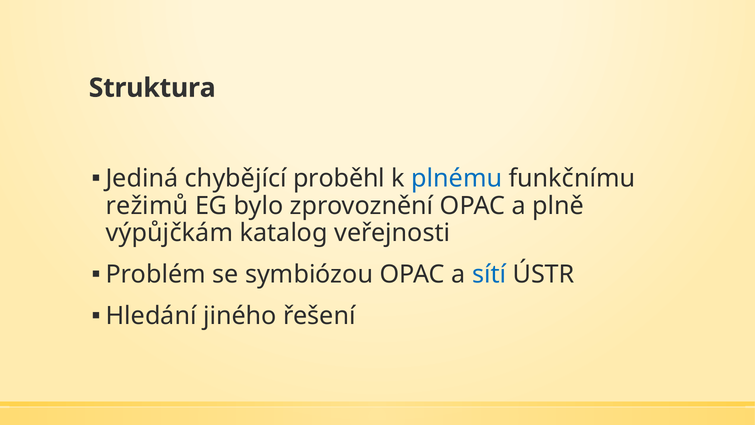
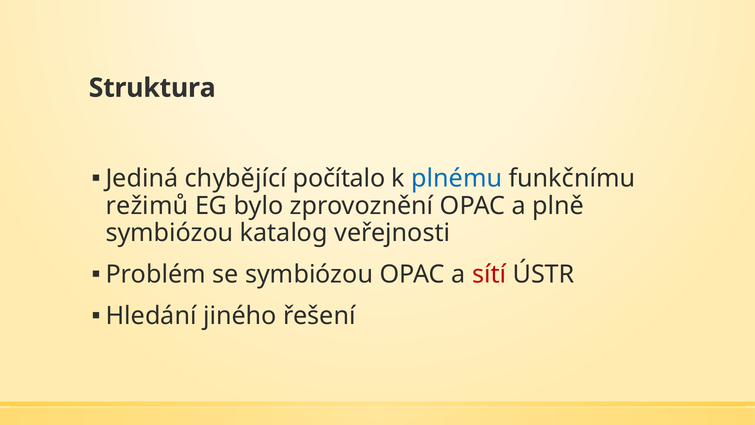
proběhl: proběhl -> počítalo
výpůjčkám at (169, 233): výpůjčkám -> symbiózou
sítí colour: blue -> red
